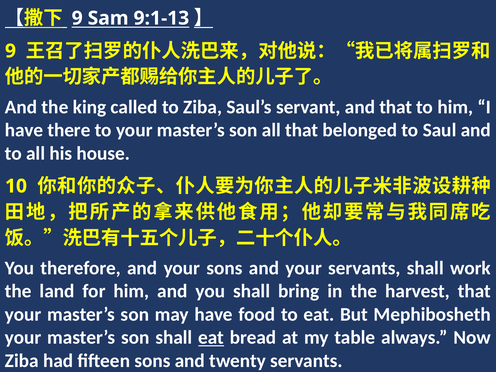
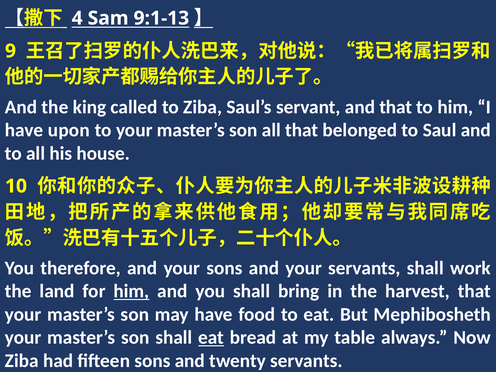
9 at (77, 18): 9 -> 4
there: there -> upon
him at (131, 291) underline: none -> present
